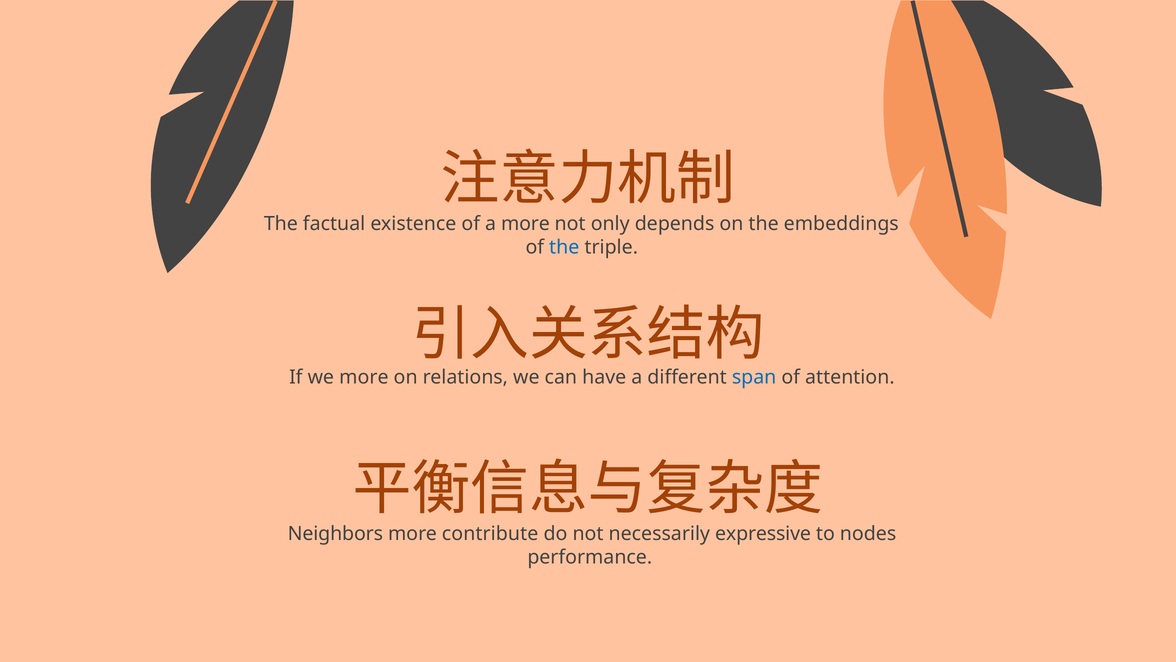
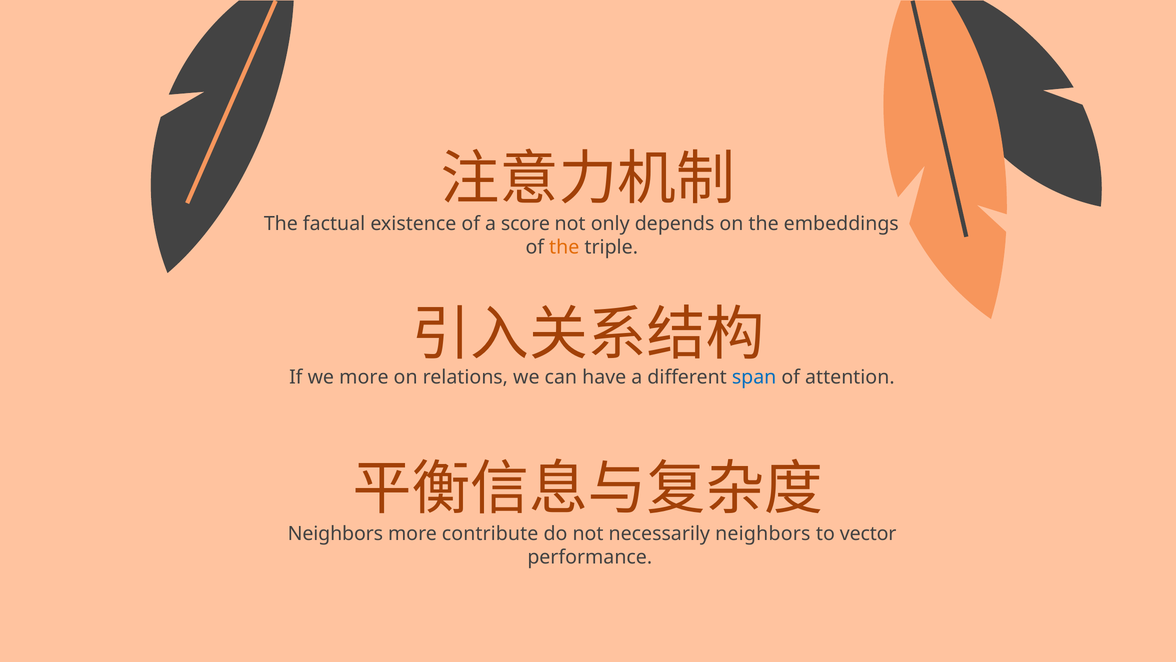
a more: more -> score
the at (564, 247) colour: blue -> orange
necessarily expressive: expressive -> neighbors
nodes: nodes -> vector
